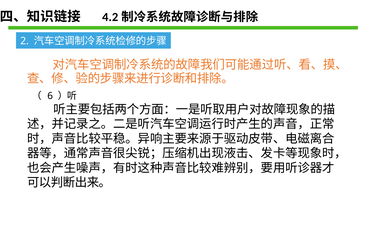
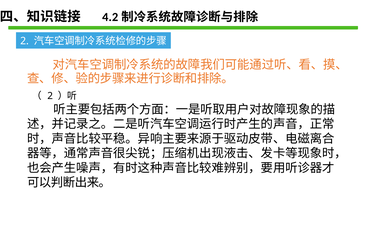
6 at (50, 96): 6 -> 2
